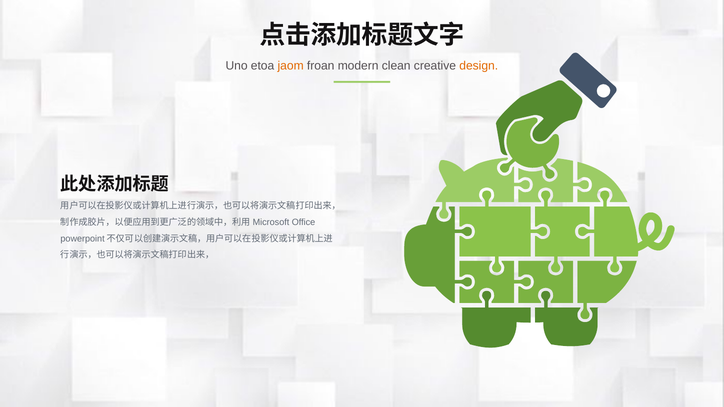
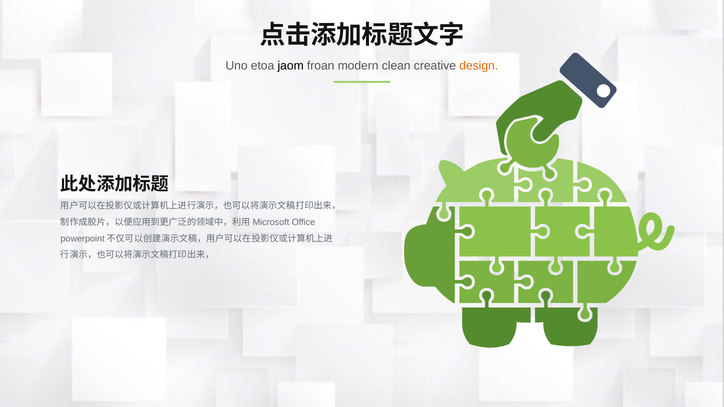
jaom colour: orange -> black
